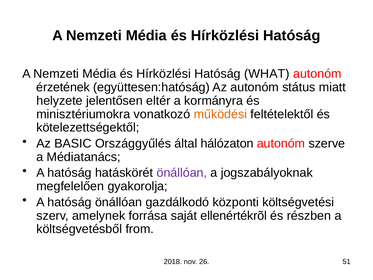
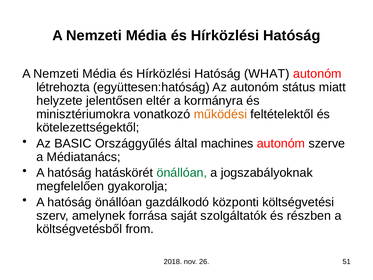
érzetének: érzetének -> létrehozta
hálózaton: hálózaton -> machines
önállóan at (182, 173) colour: purple -> green
ellenértékrõl: ellenértékrõl -> szolgáltatók
